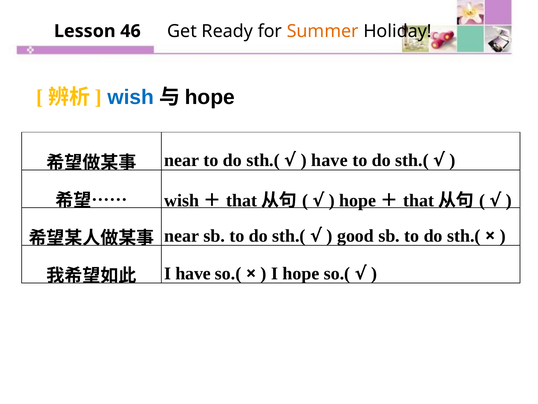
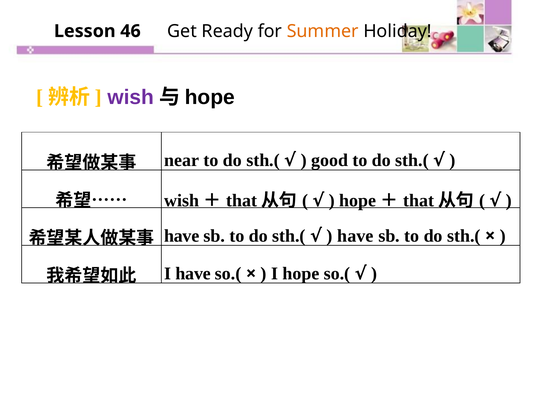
wish colour: blue -> purple
have at (329, 160): have -> good
near at (182, 236): near -> have
good at (355, 236): good -> have
